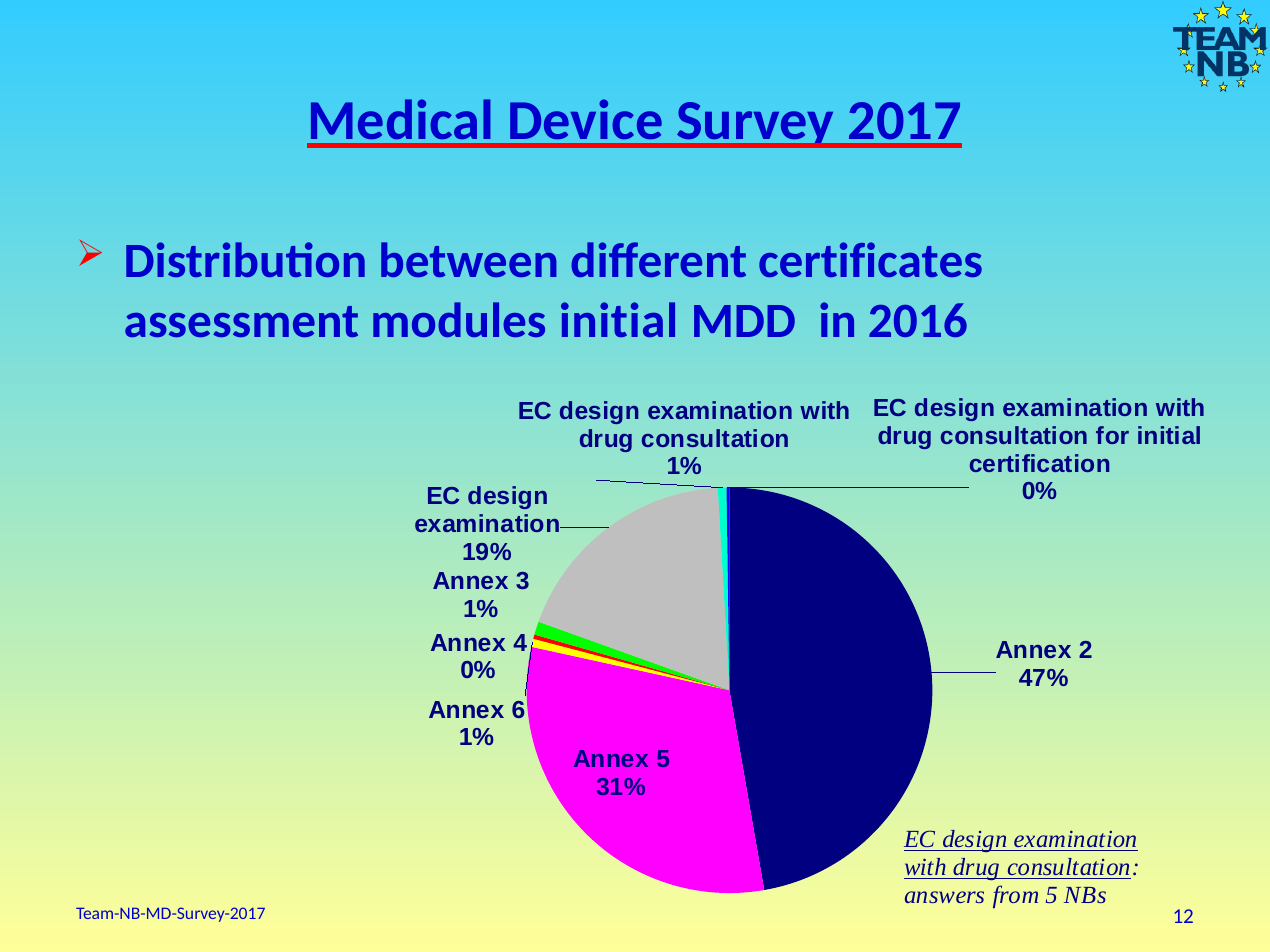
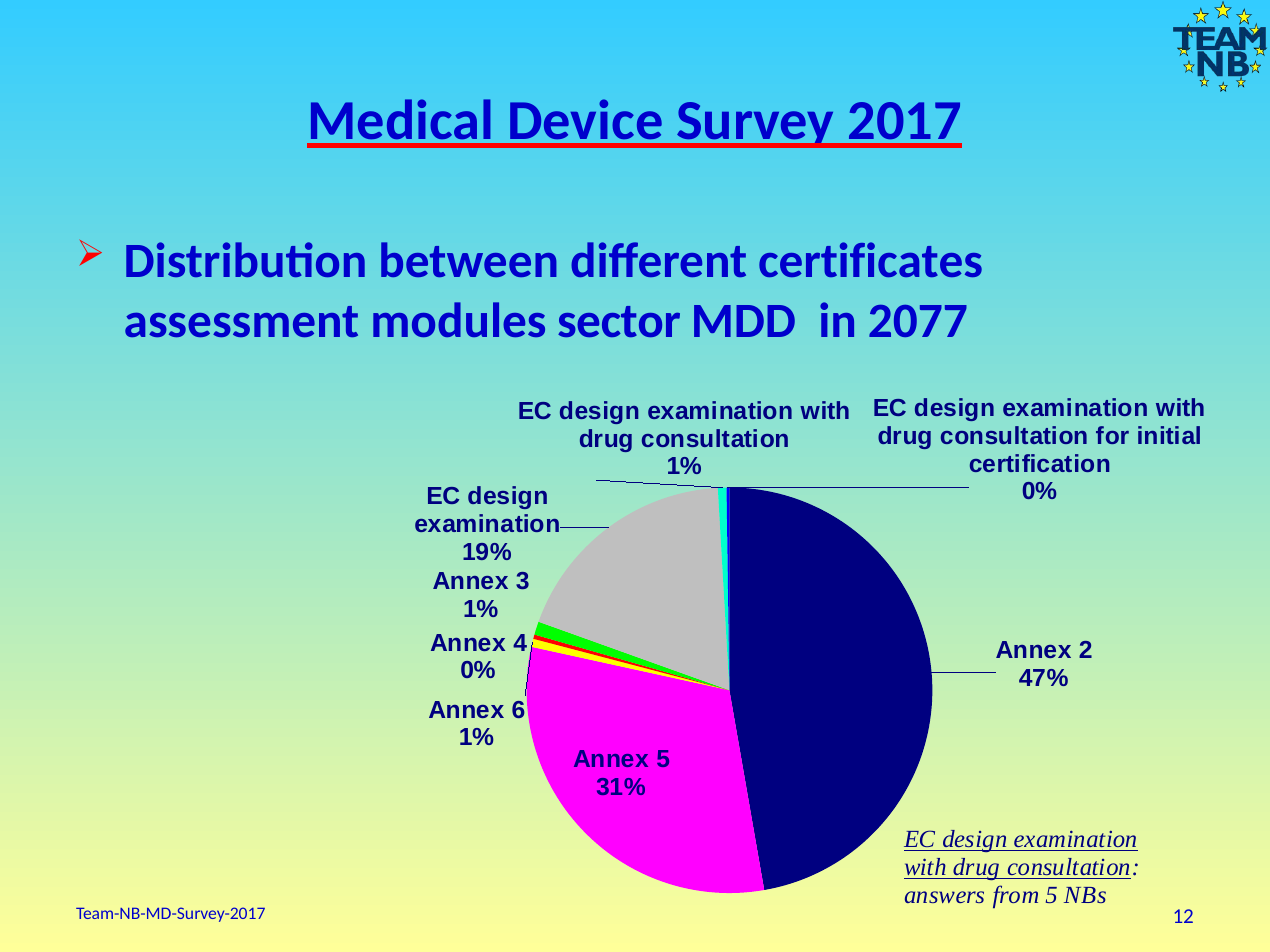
modules initial: initial -> sector
2016: 2016 -> 2077
